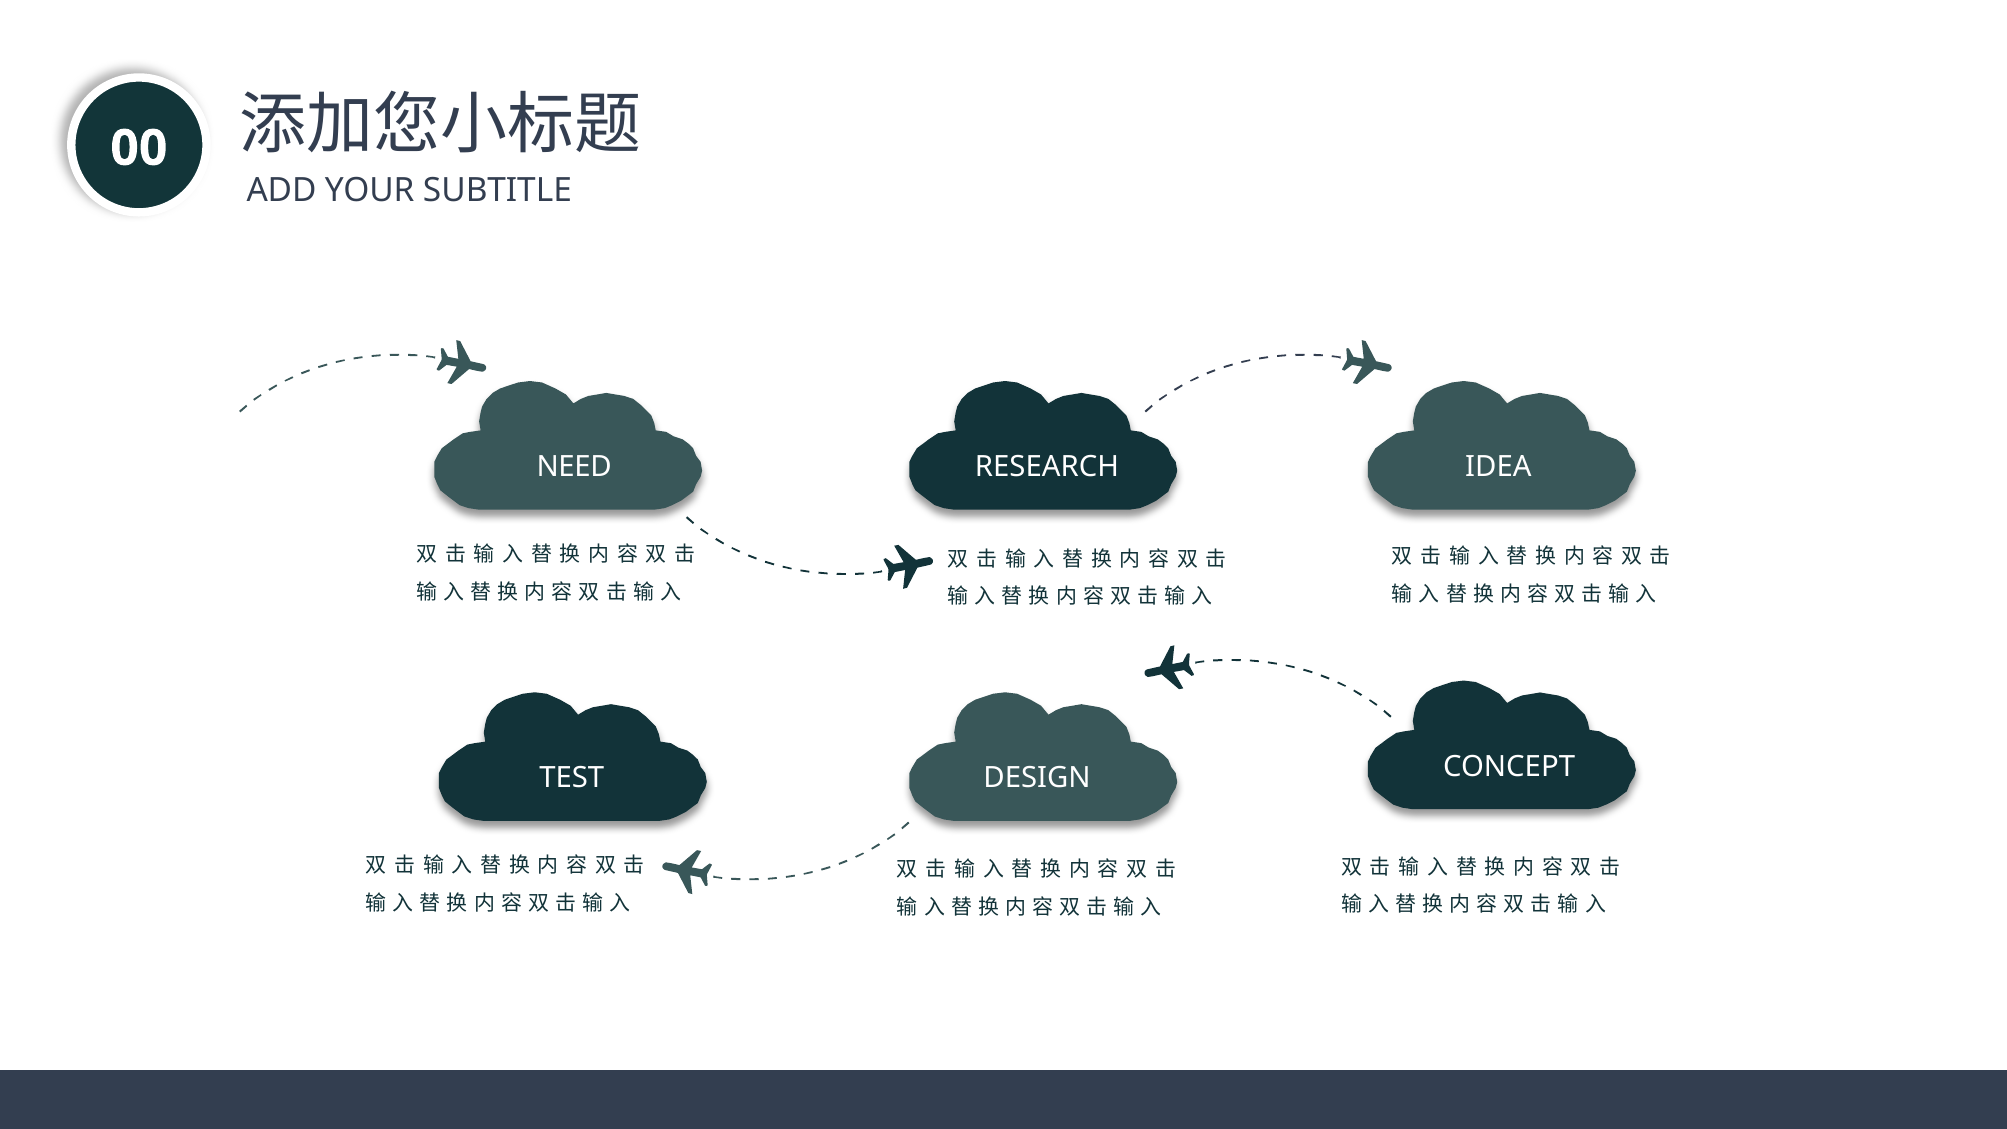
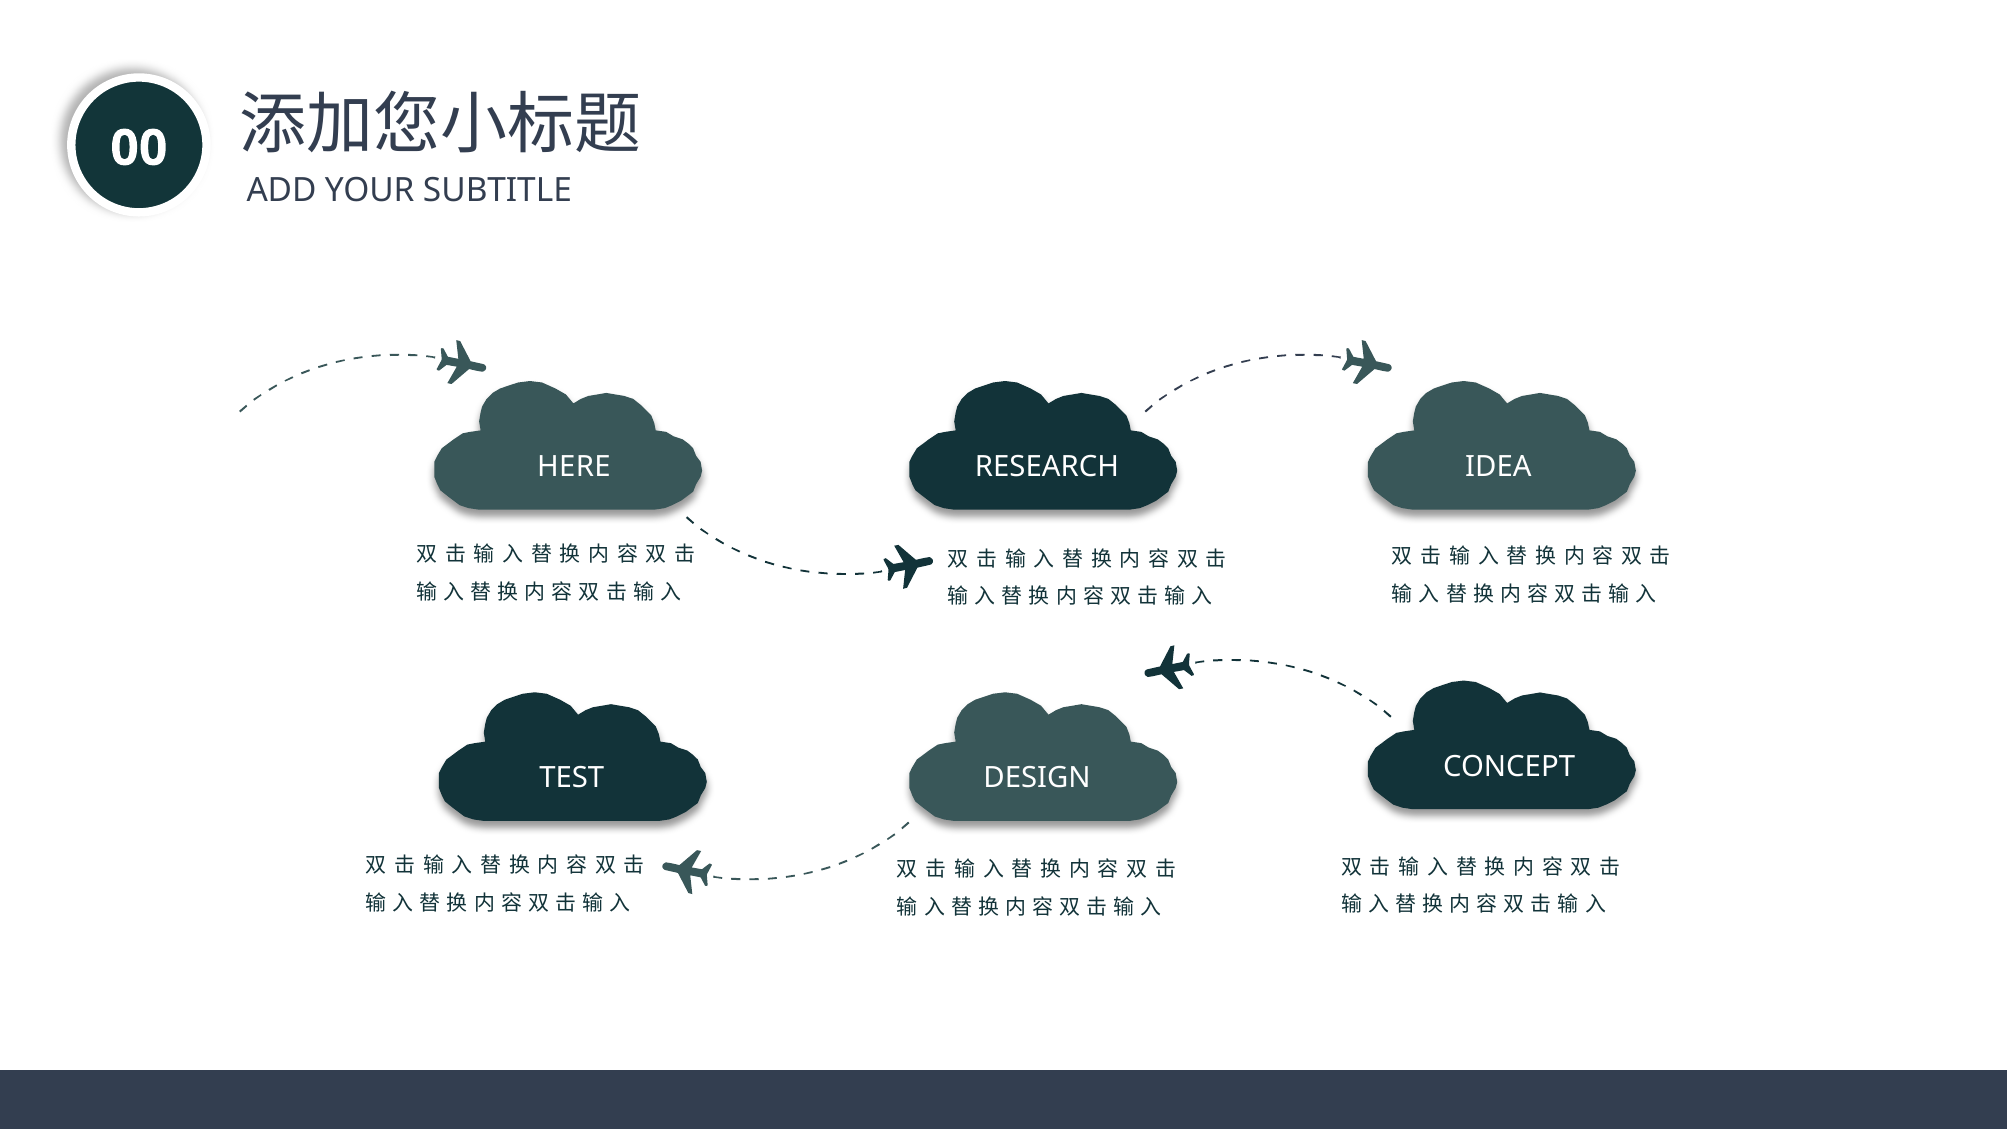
NEED: NEED -> HERE
